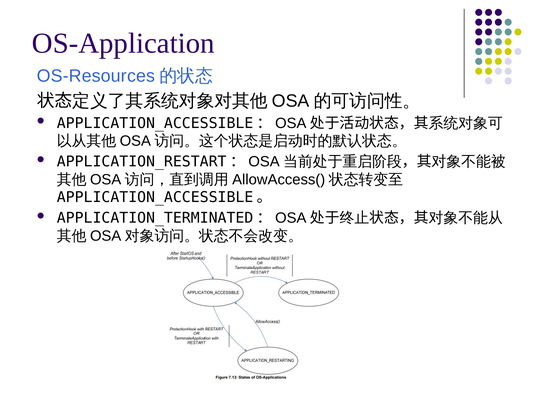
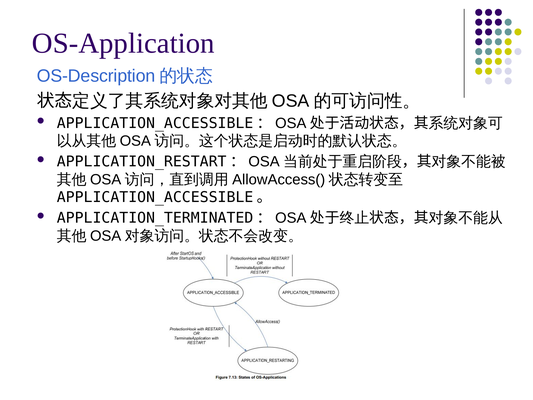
OS-Resources: OS-Resources -> OS-Description
